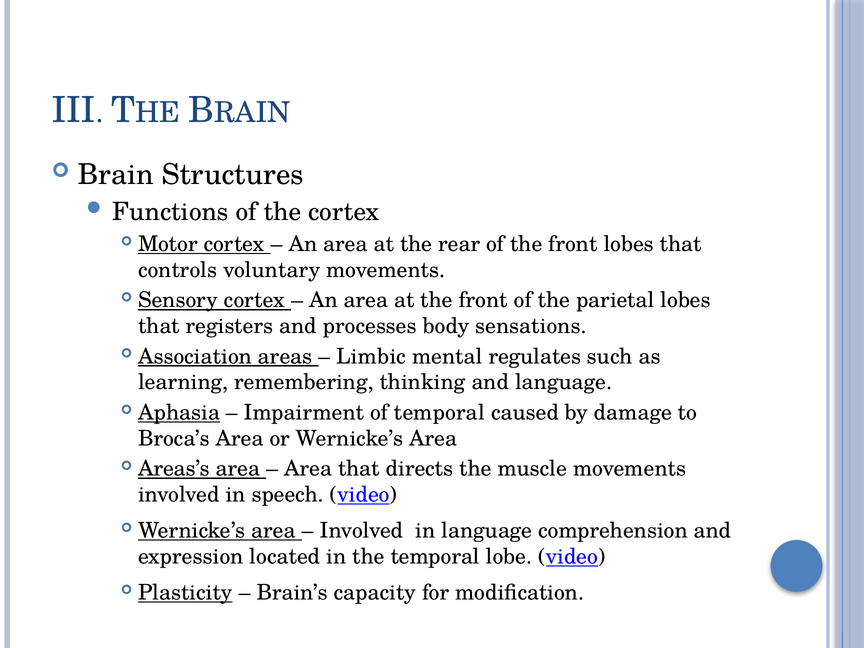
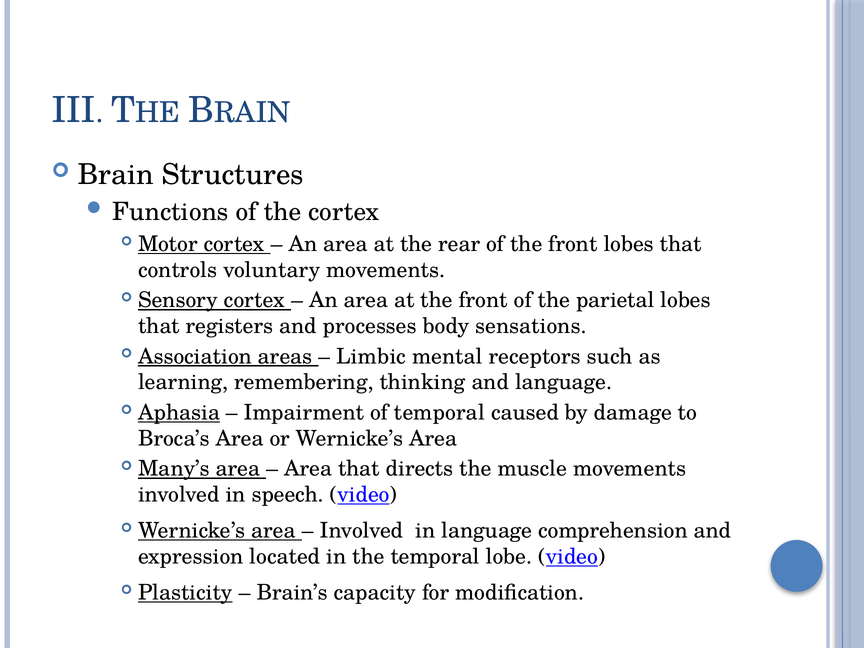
regulates: regulates -> receptors
Areas’s: Areas’s -> Many’s
